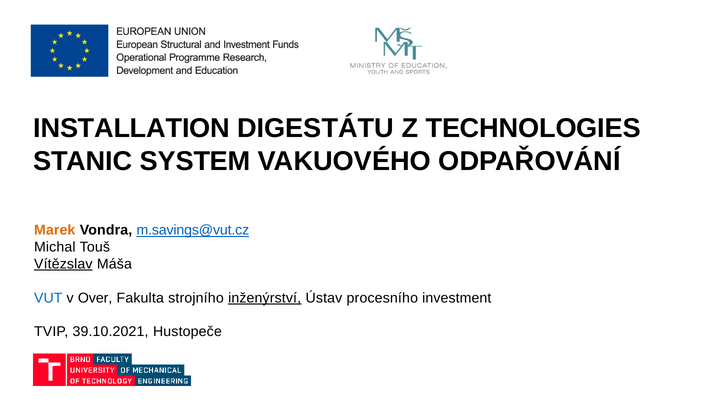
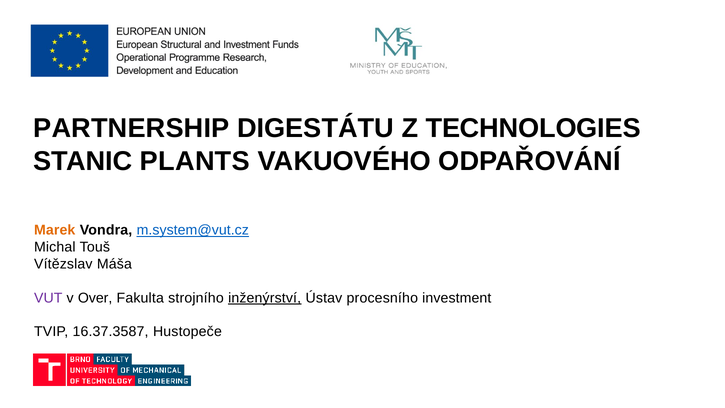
INSTALLATION: INSTALLATION -> PARTNERSHIP
SYSTEM: SYSTEM -> PLANTS
m.savings@vut.cz: m.savings@vut.cz -> m.system@vut.cz
Vítězslav underline: present -> none
VUT colour: blue -> purple
39.10.2021: 39.10.2021 -> 16.37.3587
